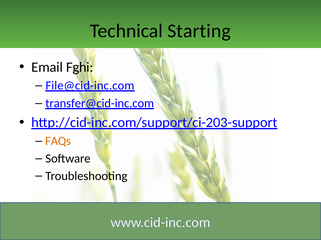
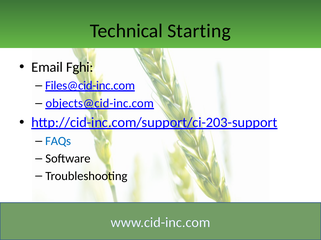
File@cid-inc.com: File@cid-inc.com -> Files@cid-inc.com
transfer@cid-inc.com: transfer@cid-inc.com -> objects@cid-inc.com
FAQs colour: orange -> blue
